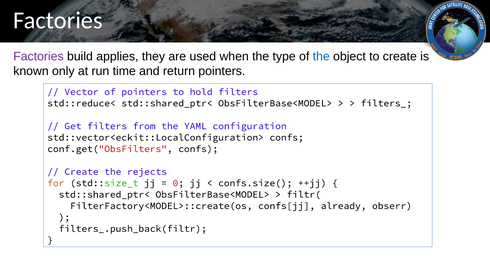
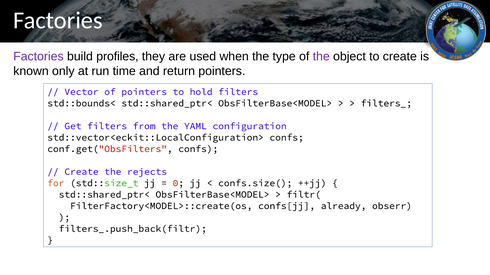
applies: applies -> profiles
the at (321, 56) colour: blue -> purple
std::reduce<: std::reduce< -> std::bounds<
